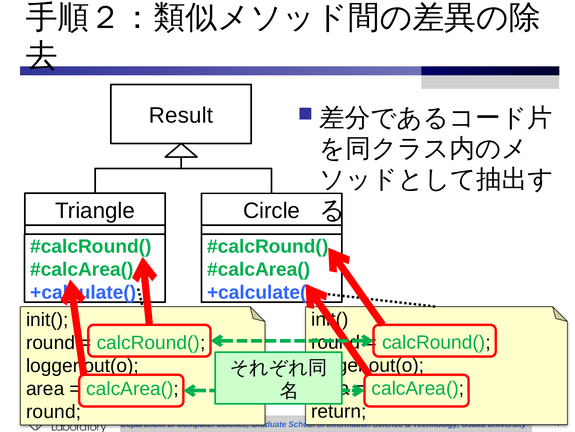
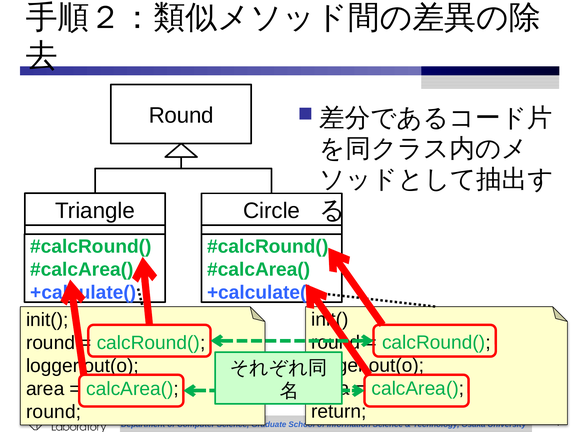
Result at (181, 115): Result -> Round
